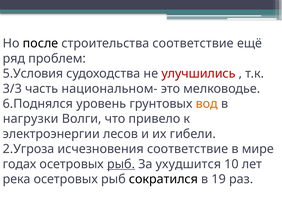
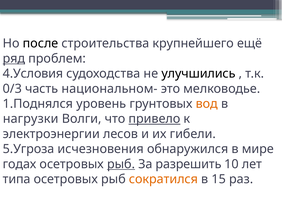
строительства соответствие: соответствие -> крупнейшего
ряд underline: none -> present
5.Условия: 5.Условия -> 4.Условия
улучшились colour: red -> black
3/3: 3/3 -> 0/3
6.Поднялся: 6.Поднялся -> 1.Поднялся
привело underline: none -> present
2.Угроза: 2.Угроза -> 5.Угроза
исчезновения соответствие: соответствие -> обнаружился
ухудшится: ухудшится -> разрешить
река: река -> типа
сократился colour: black -> orange
19: 19 -> 15
